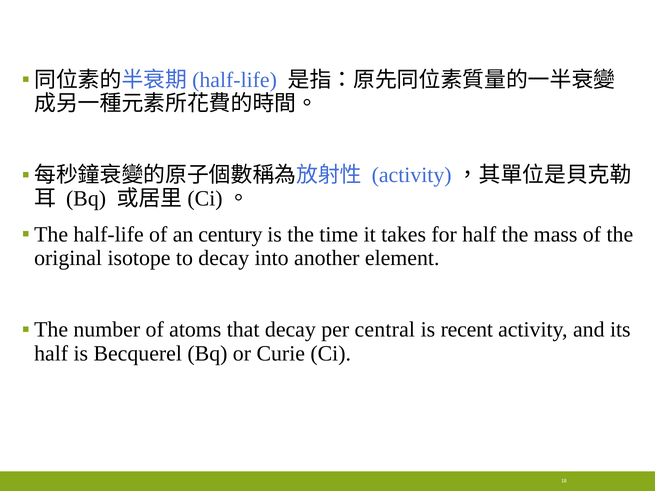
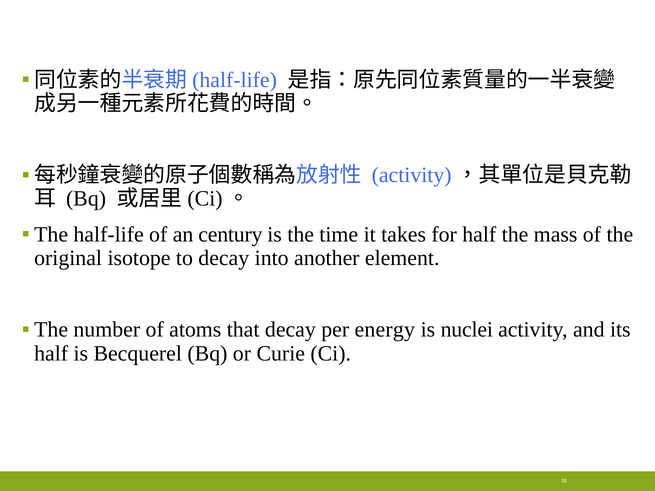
central: central -> energy
recent: recent -> nuclei
